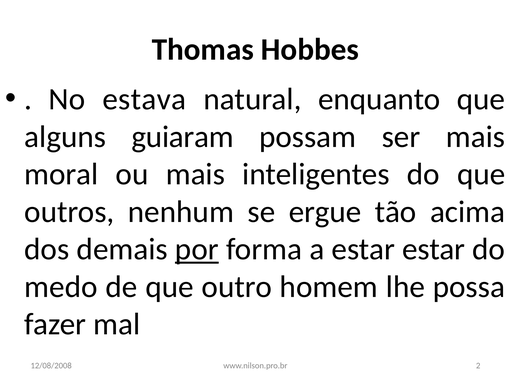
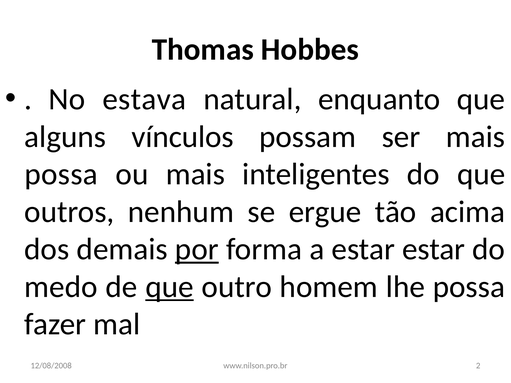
guiaram: guiaram -> vínculos
moral at (61, 174): moral -> possa
que at (170, 287) underline: none -> present
